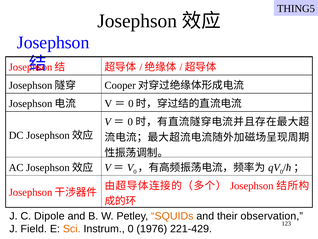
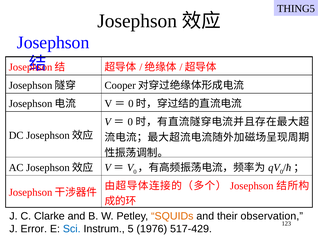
Dipole: Dipole -> Clarke
Field: Field -> Error
Sci colour: orange -> blue
Instrum 0: 0 -> 5
221-429: 221-429 -> 517-429
